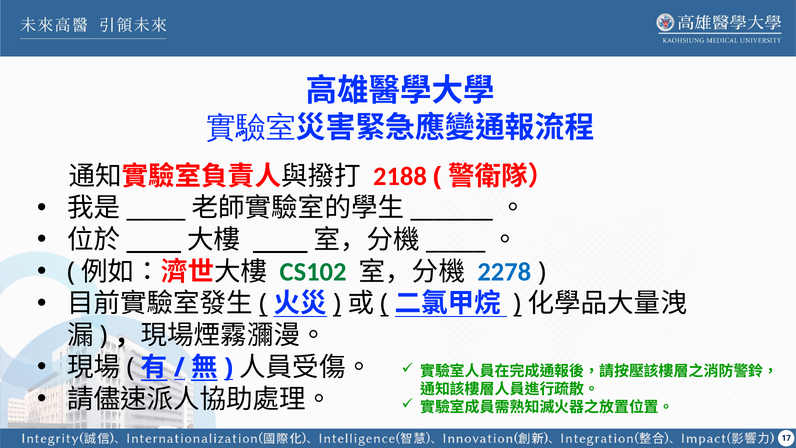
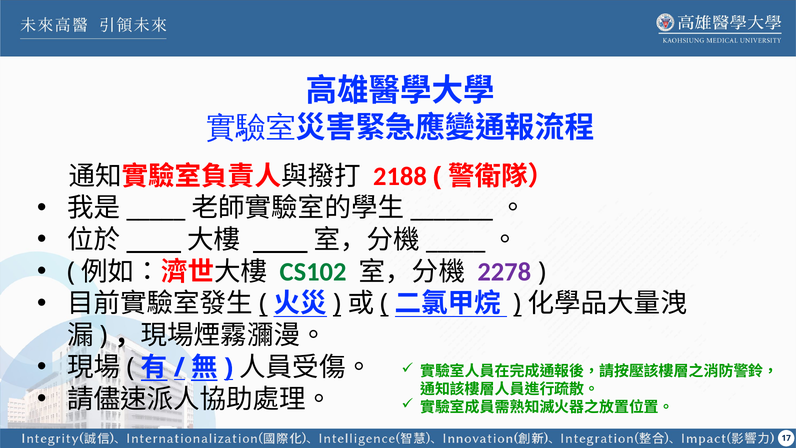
2278 colour: blue -> purple
